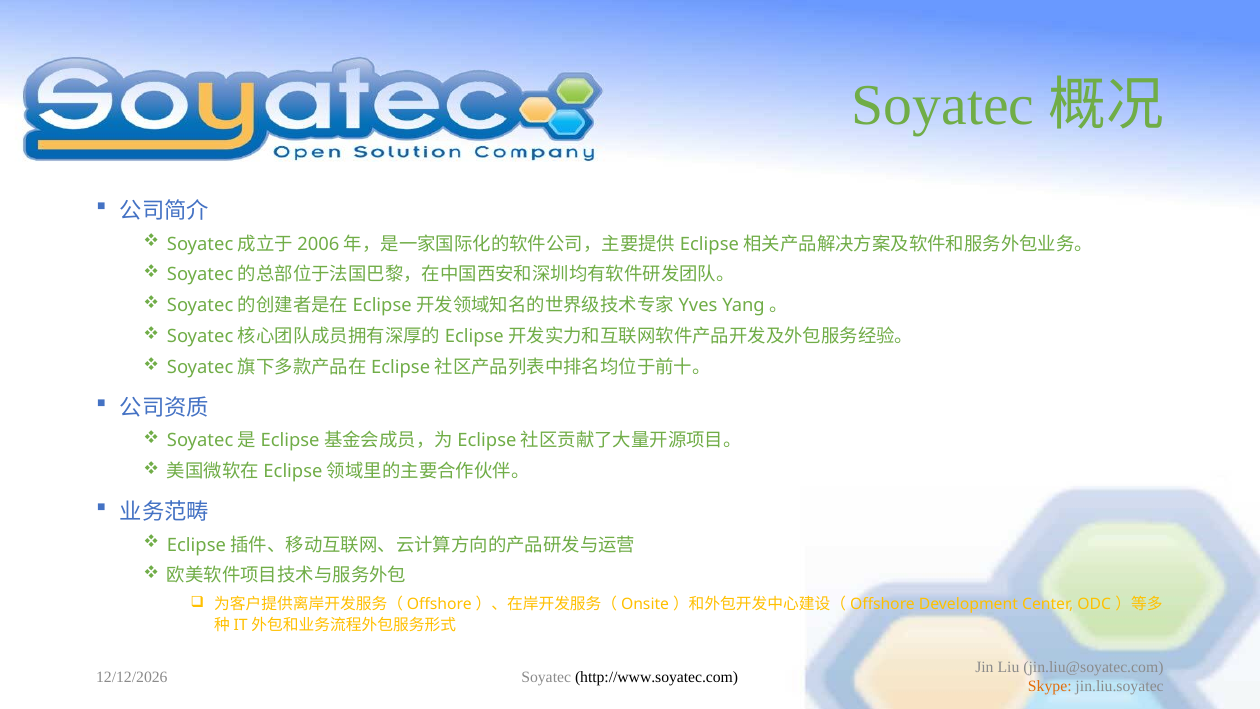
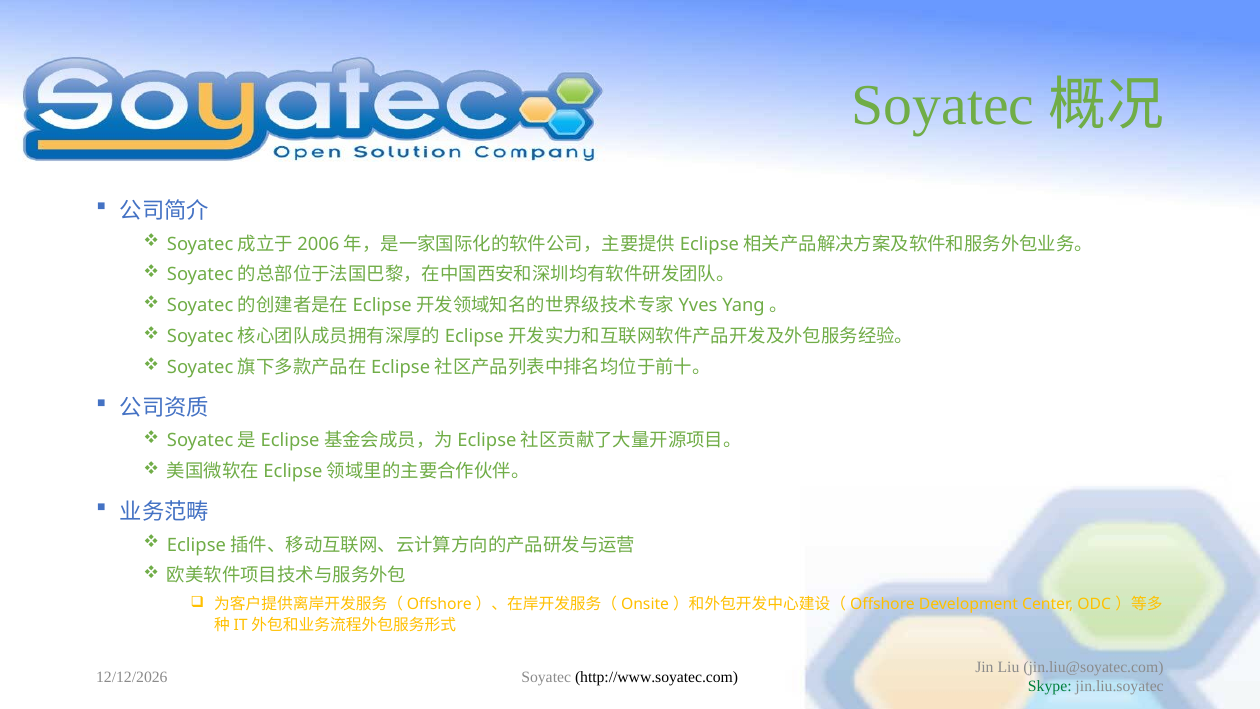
Skype colour: orange -> green
